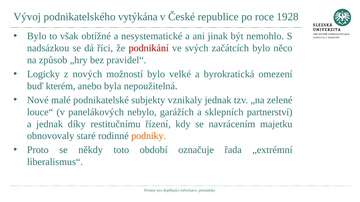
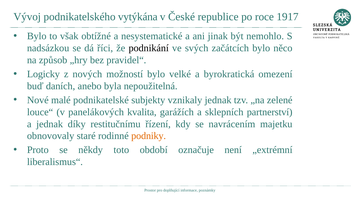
1928: 1928 -> 1917
podnikání colour: red -> black
kterém: kterém -> daních
nebylo: nebylo -> kvalita
řada: řada -> není
